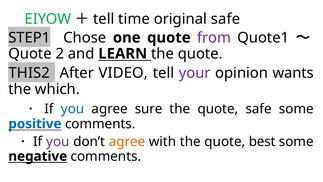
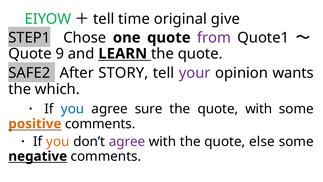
original safe: safe -> give
2: 2 -> 9
THIS2: THIS2 -> SAFE2
VIDEO: VIDEO -> STORY
quote safe: safe -> with
positive colour: blue -> orange
you at (58, 142) colour: purple -> orange
agree at (127, 142) colour: orange -> purple
best: best -> else
